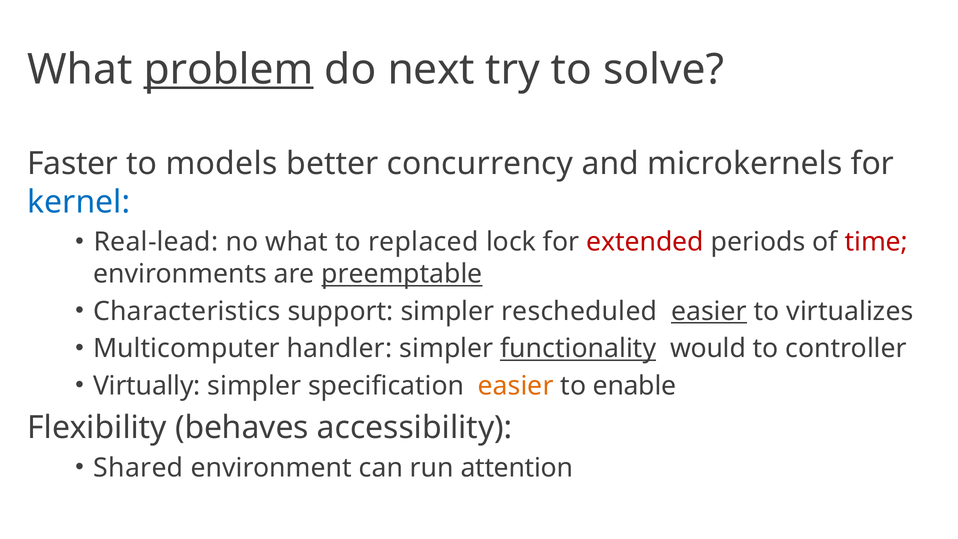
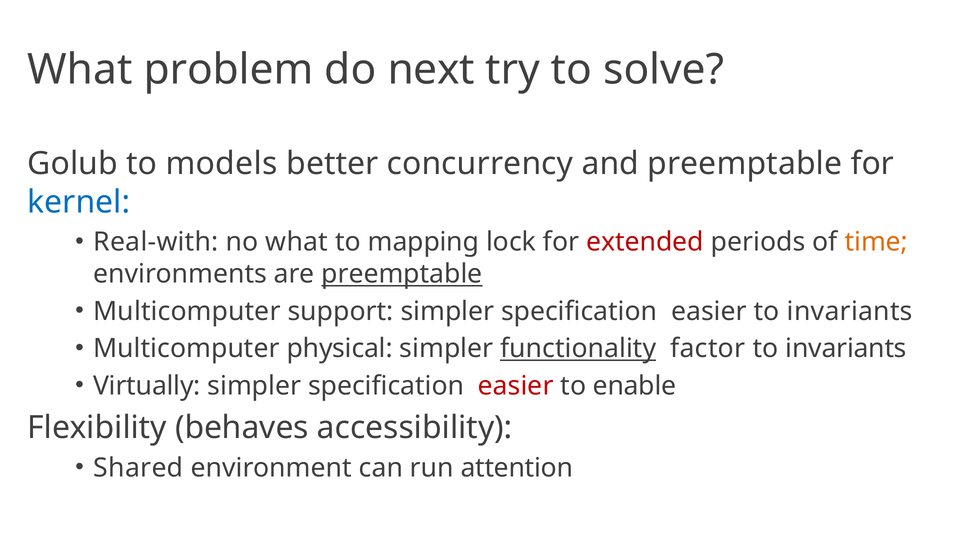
problem underline: present -> none
Faster: Faster -> Golub
and microkernels: microkernels -> preemptable
Real-lead: Real-lead -> Real-with
replaced: replaced -> mapping
time colour: red -> orange
Characteristics at (187, 311): Characteristics -> Multicomputer
support simpler rescheduled: rescheduled -> specification
easier at (709, 311) underline: present -> none
virtualizes at (850, 311): virtualizes -> invariants
handler: handler -> physical
would: would -> factor
controller at (846, 349): controller -> invariants
easier at (516, 386) colour: orange -> red
